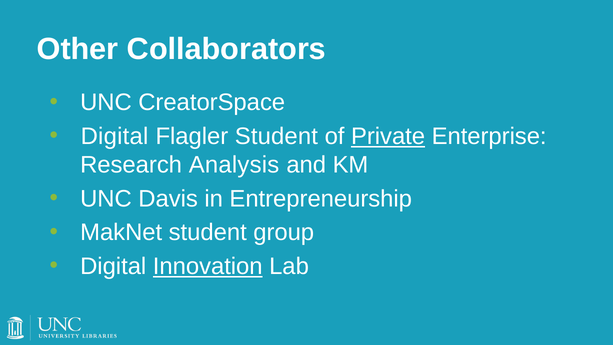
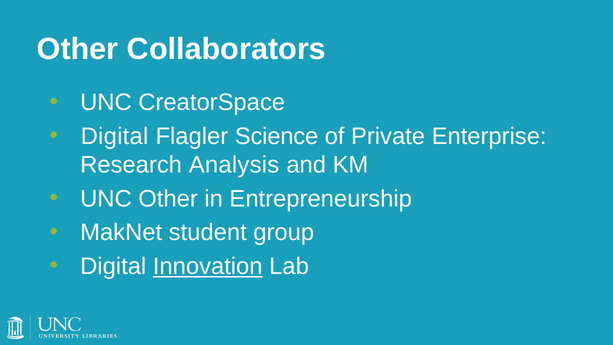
Flagler Student: Student -> Science
Private underline: present -> none
UNC Davis: Davis -> Other
